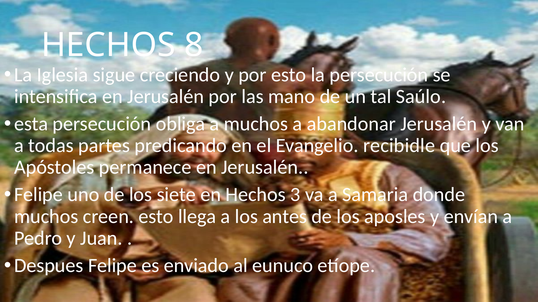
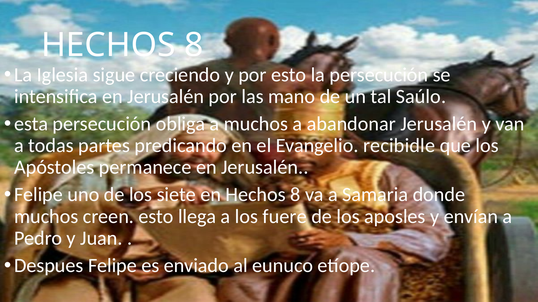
en Hechos 3: 3 -> 8
antes: antes -> fuere
